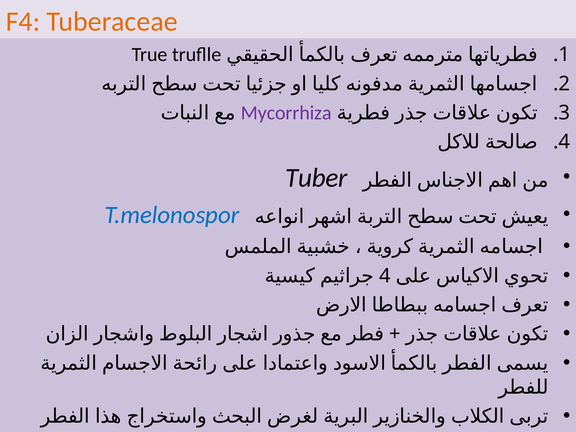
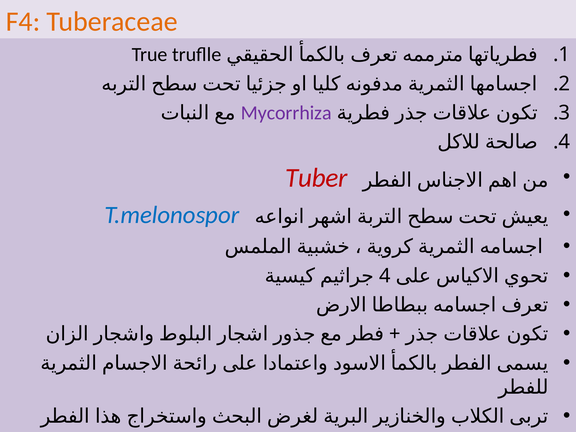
Tuber colour: black -> red
